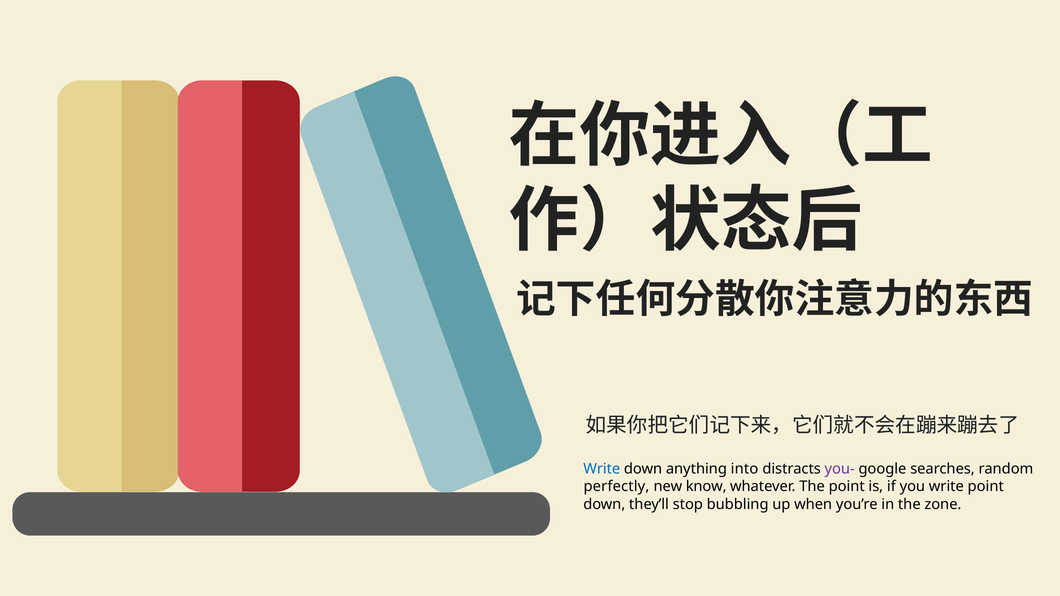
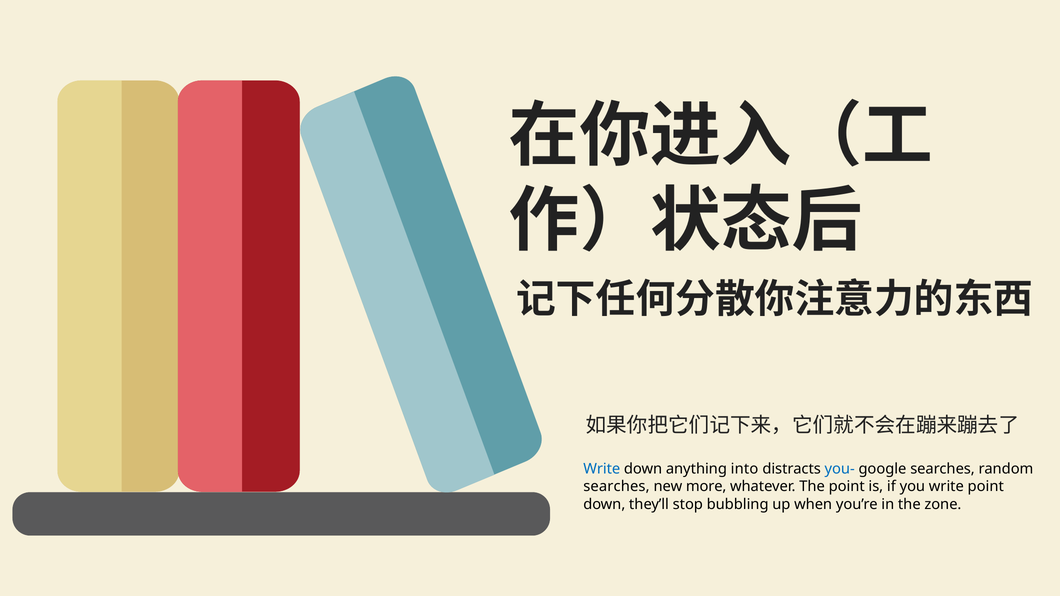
you- colour: purple -> blue
perfectly at (616, 487): perfectly -> searches
know: know -> more
